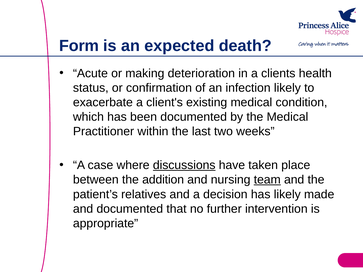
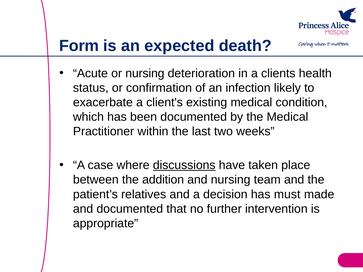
or making: making -> nursing
team underline: present -> none
has likely: likely -> must
